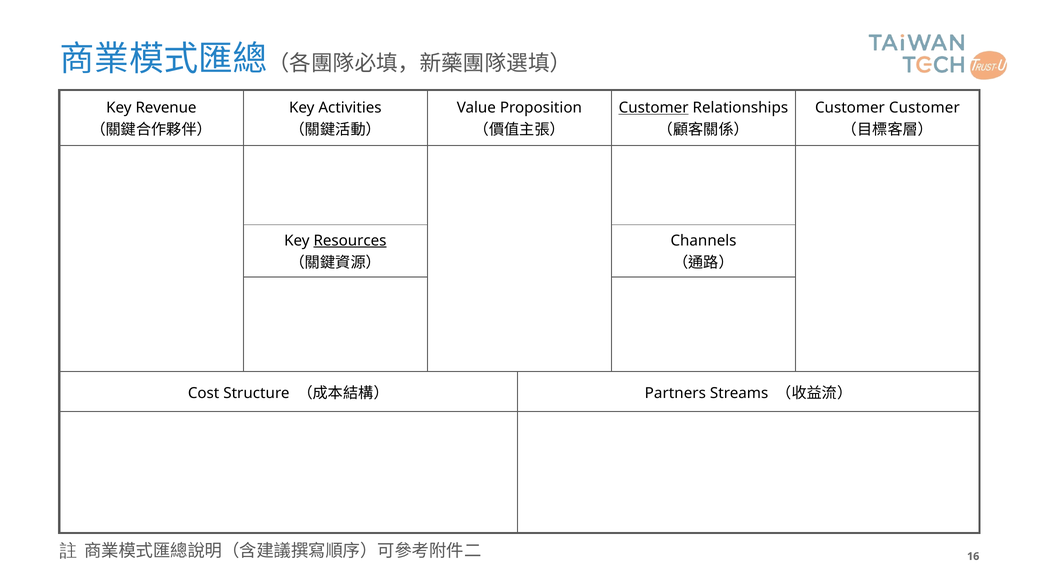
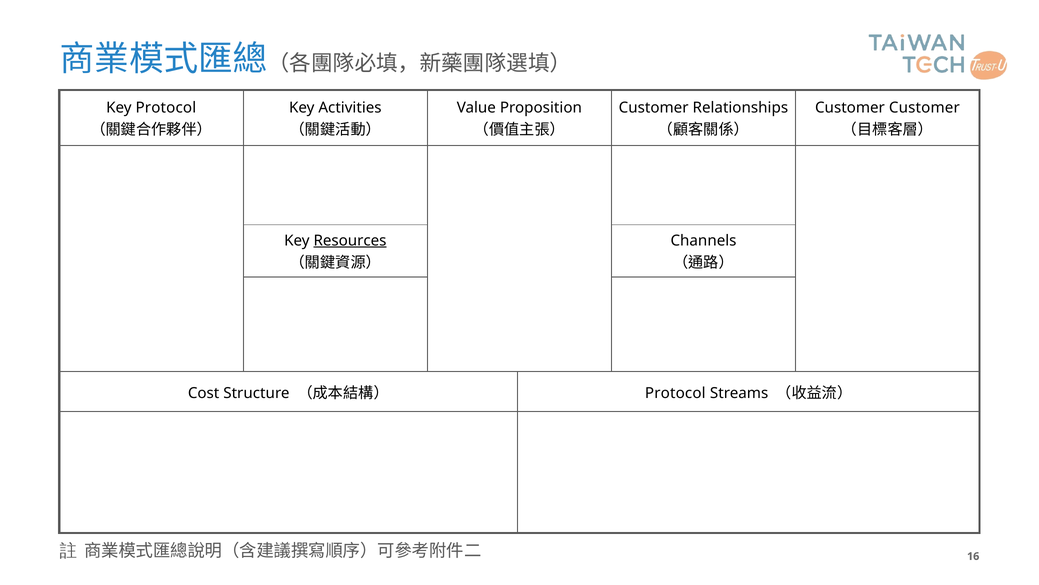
Key Revenue: Revenue -> Protocol
Customer at (654, 108) underline: present -> none
Partners at (675, 393): Partners -> Protocol
